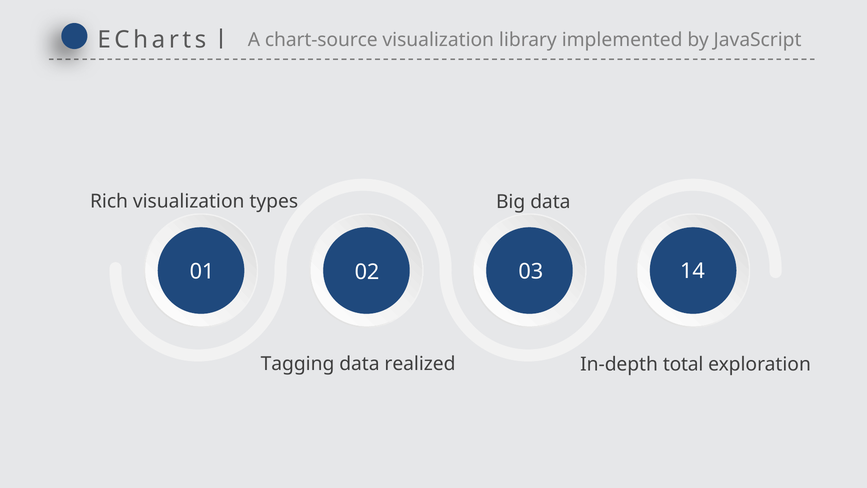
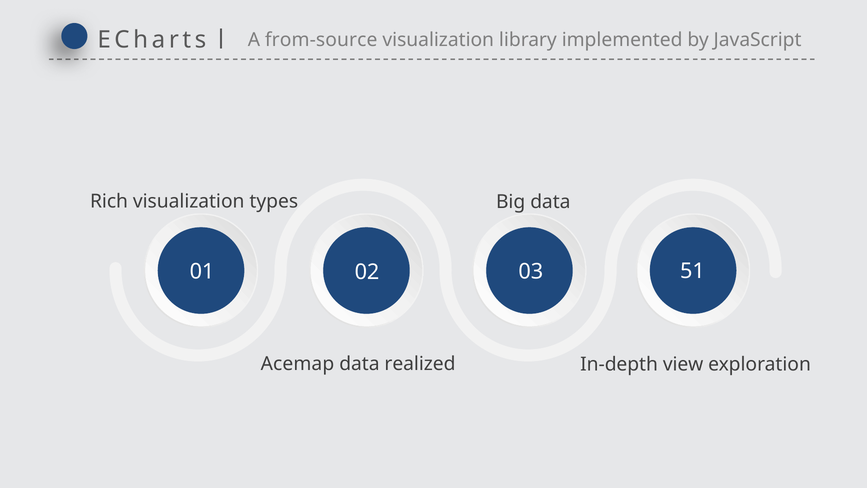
chart-source: chart-source -> from-source
14: 14 -> 51
Tagging: Tagging -> Acemap
total: total -> view
